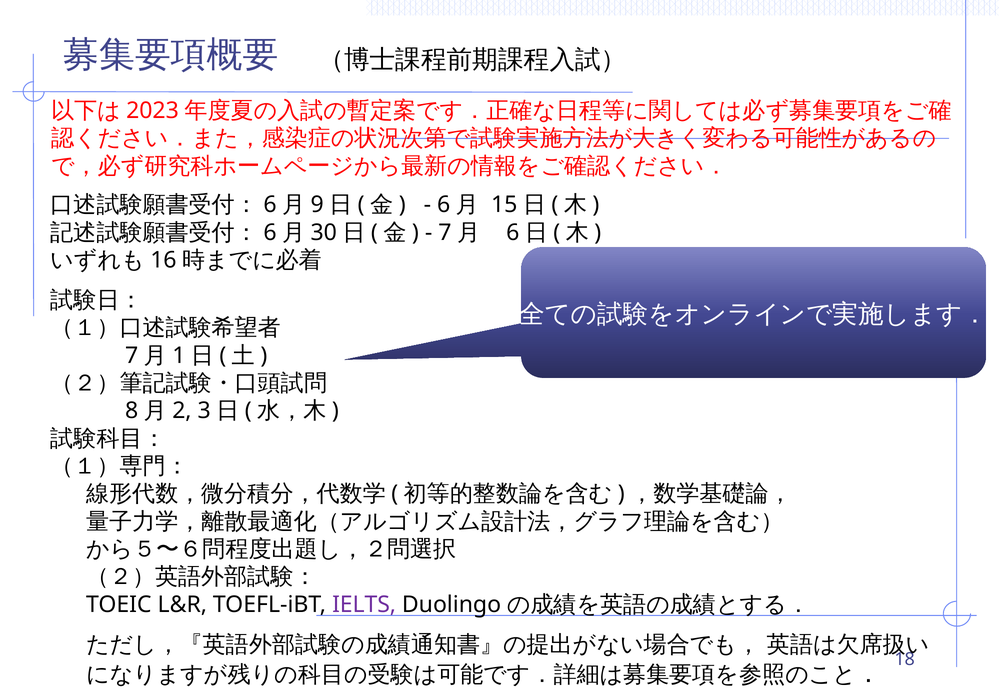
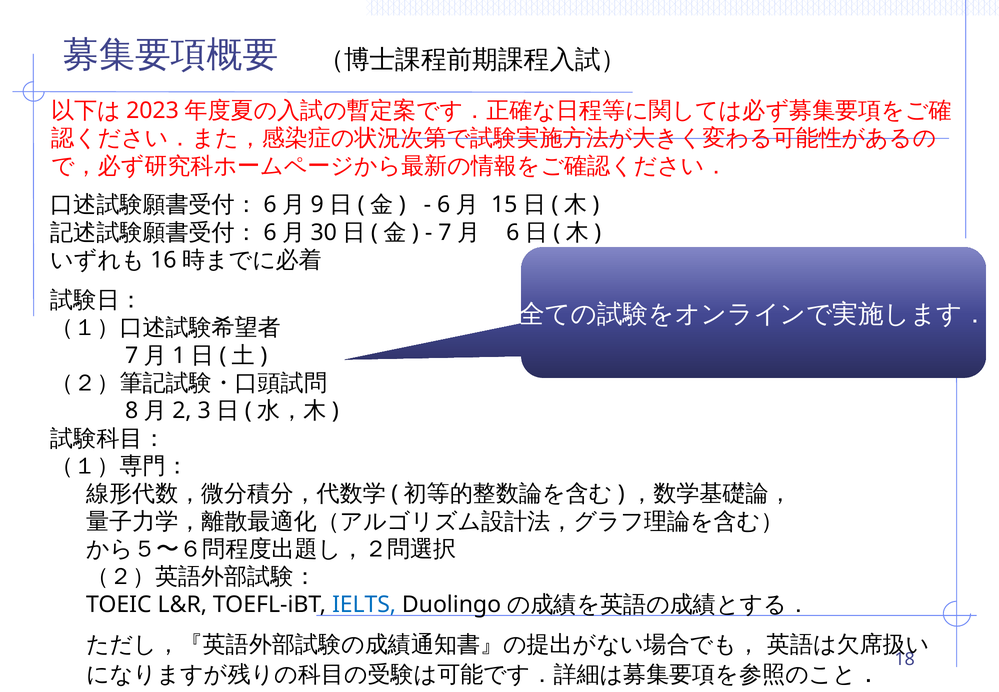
IELTS colour: purple -> blue
